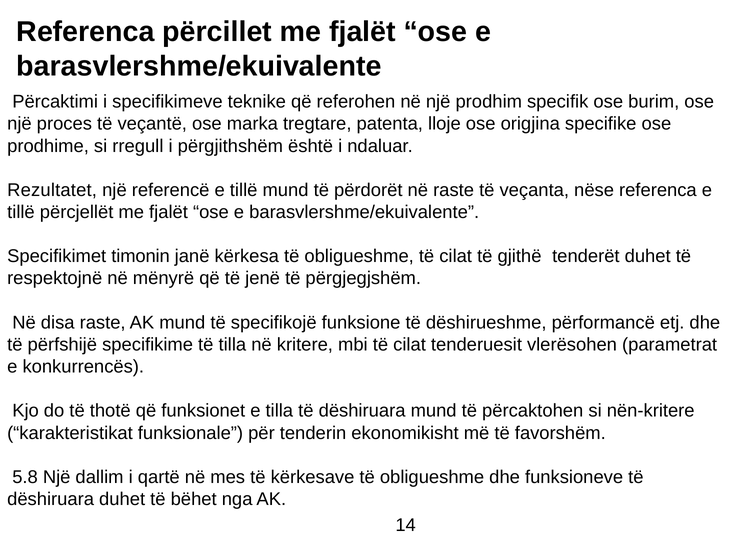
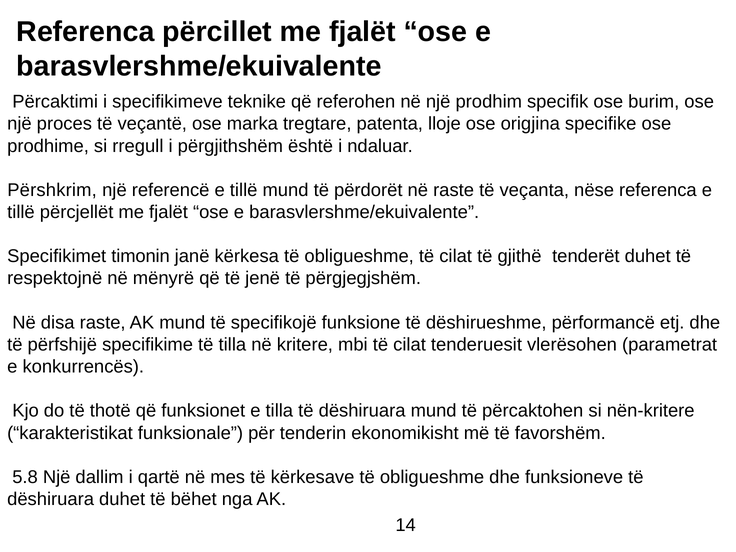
Rezultatet: Rezultatet -> Përshkrim
